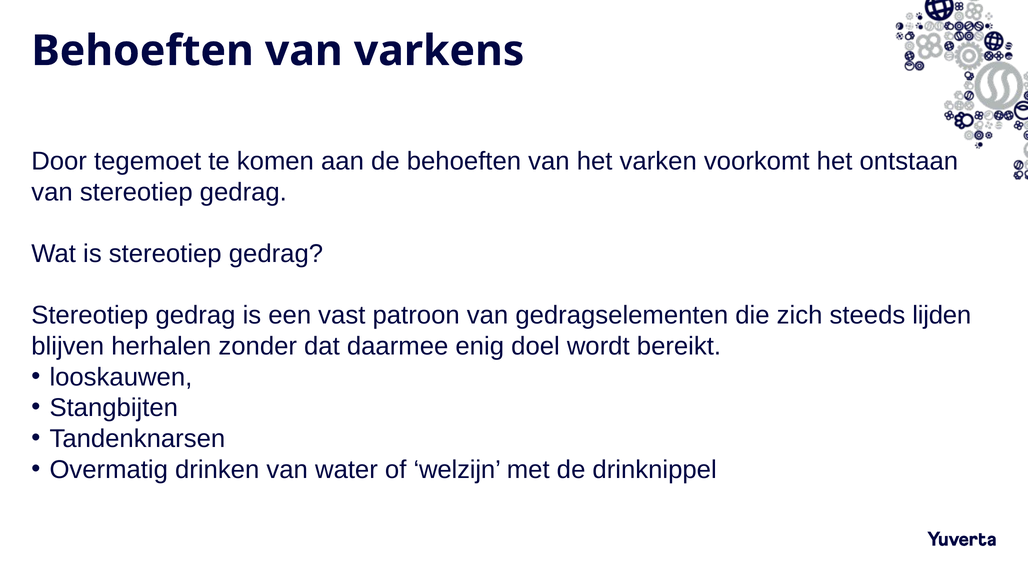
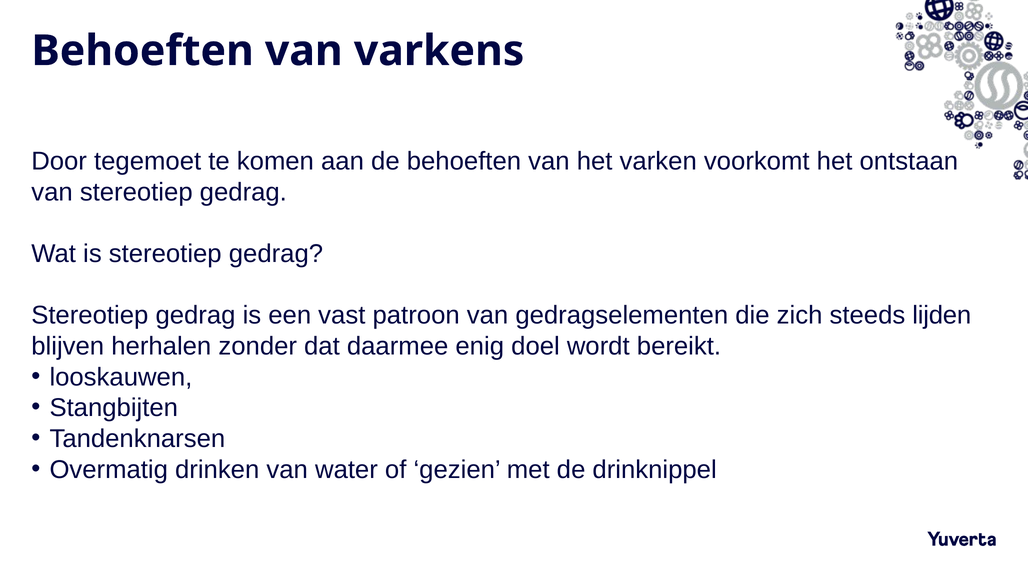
welzijn: welzijn -> gezien
